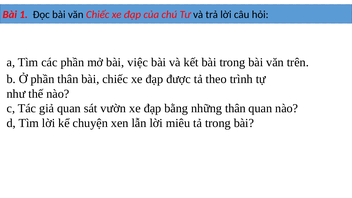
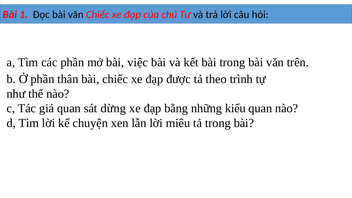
vườn: vườn -> dừng
những thân: thân -> kiểu
